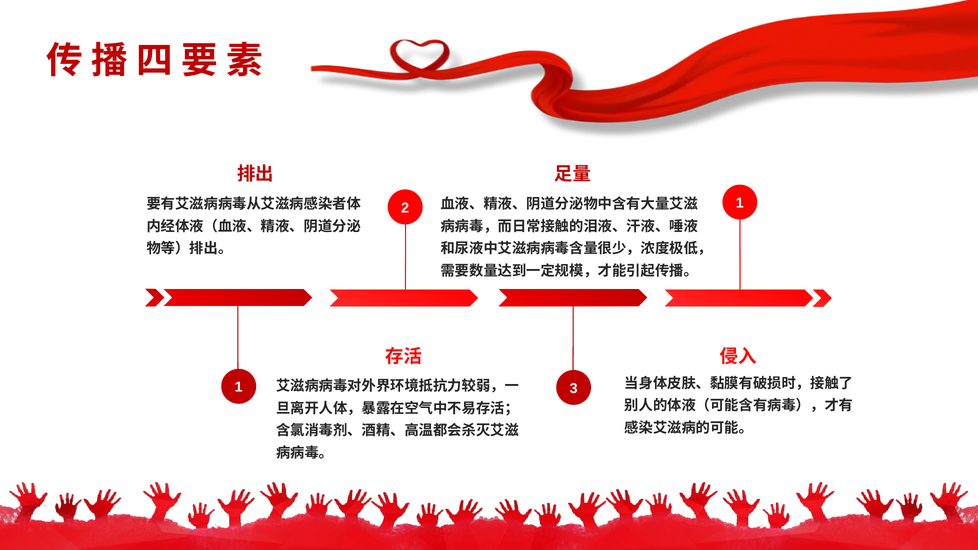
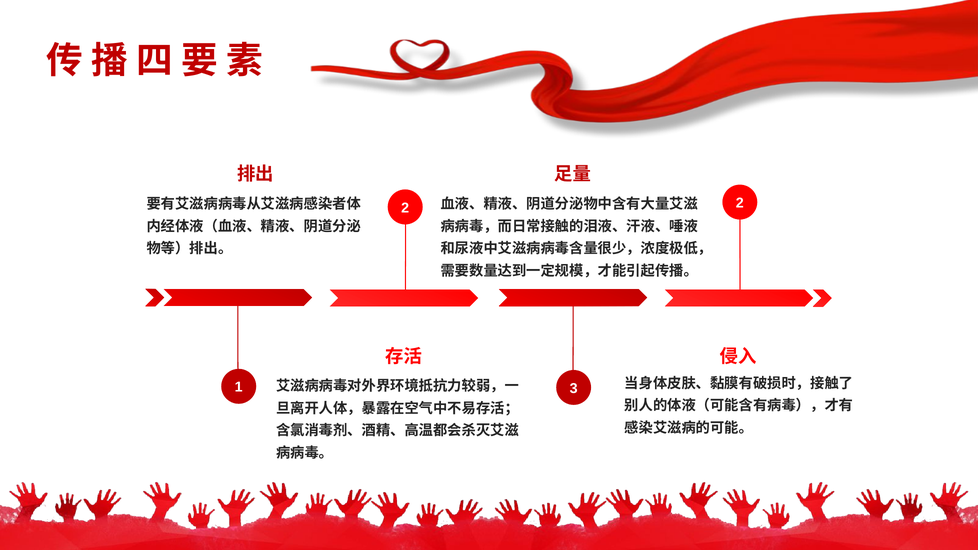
2 1: 1 -> 2
